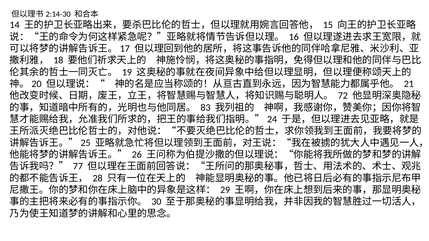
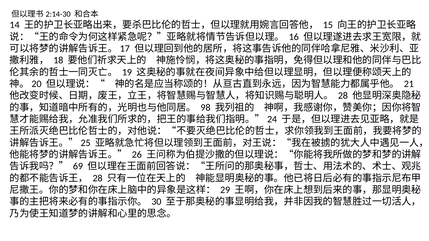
72 at (343, 96): 72 -> 28
83: 83 -> 98
77: 77 -> 69
